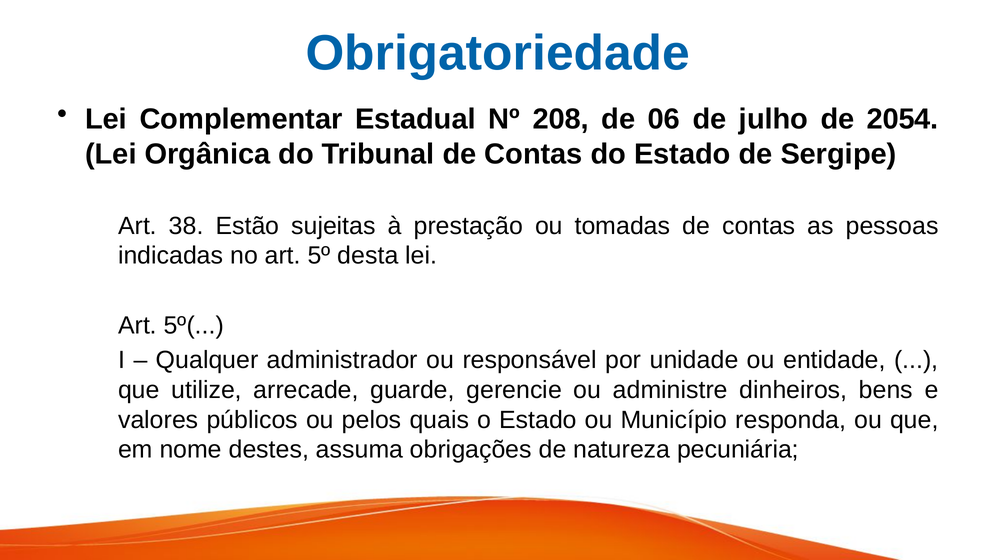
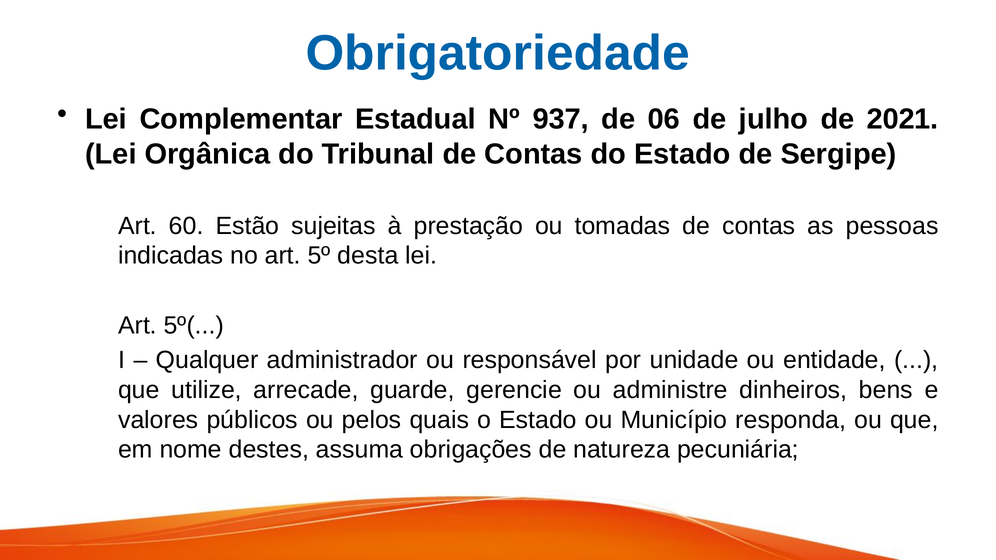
208: 208 -> 937
2054: 2054 -> 2021
38: 38 -> 60
